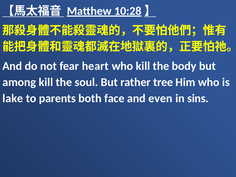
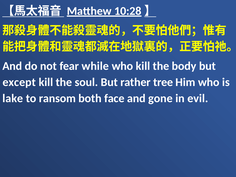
heart: heart -> while
among: among -> except
parents: parents -> ransom
even: even -> gone
sins: sins -> evil
